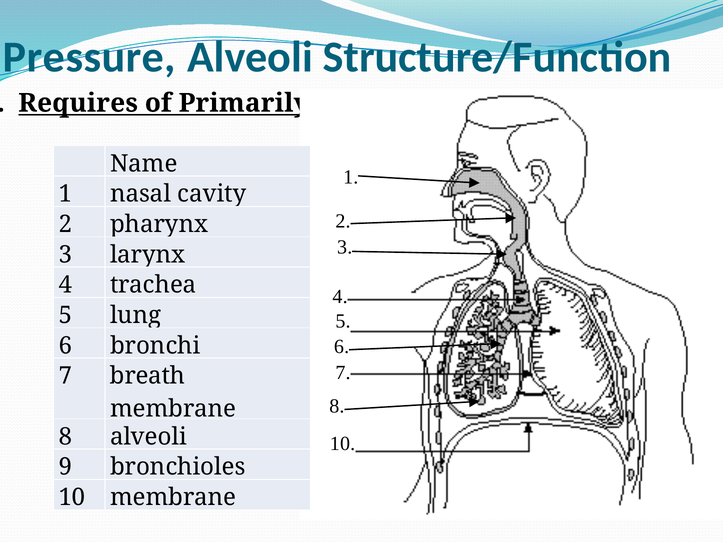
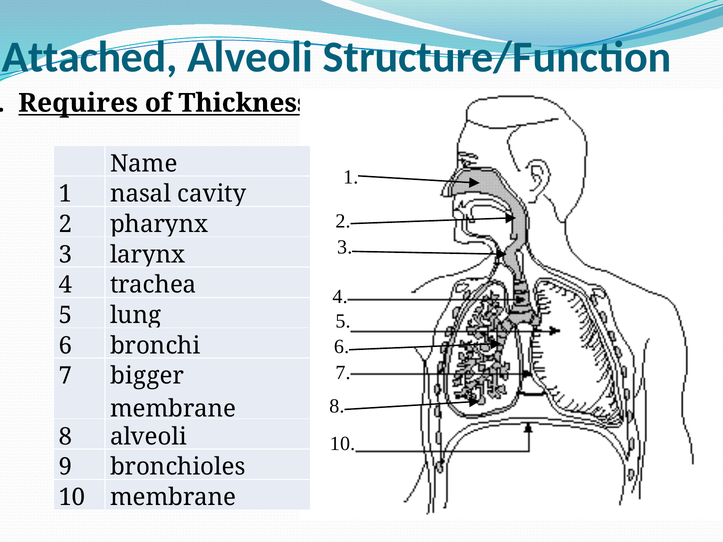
Pressure: Pressure -> Attached
Primarily: Primarily -> Thickness
breath: breath -> bigger
